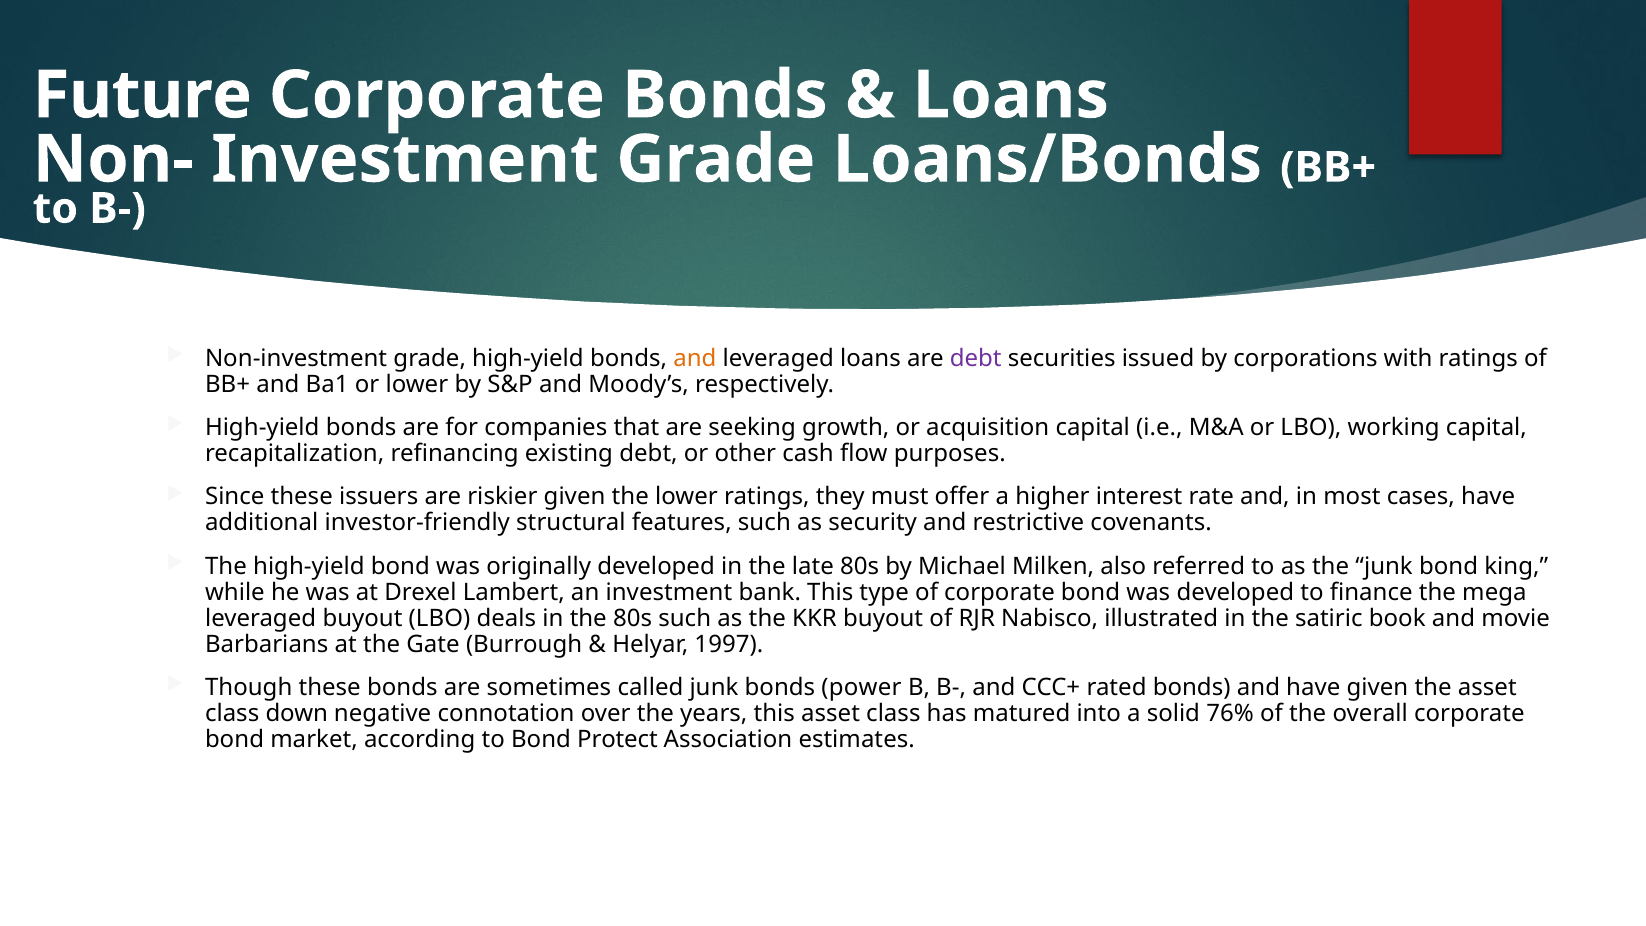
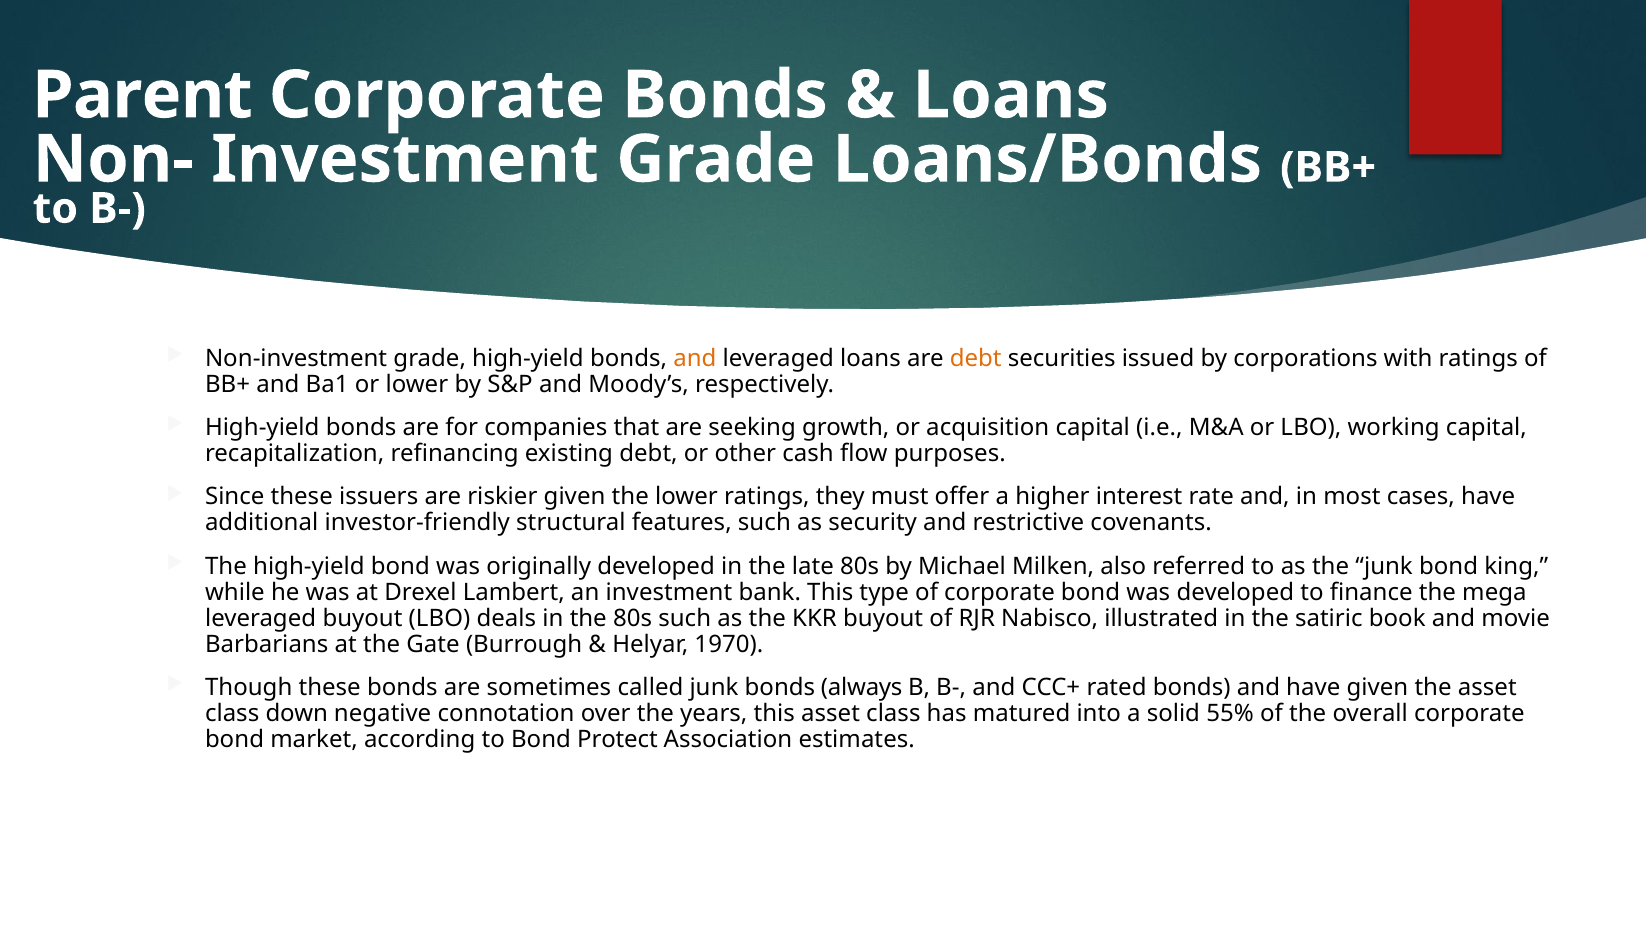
Future: Future -> Parent
debt at (976, 359) colour: purple -> orange
1997: 1997 -> 1970
power: power -> always
76%: 76% -> 55%
